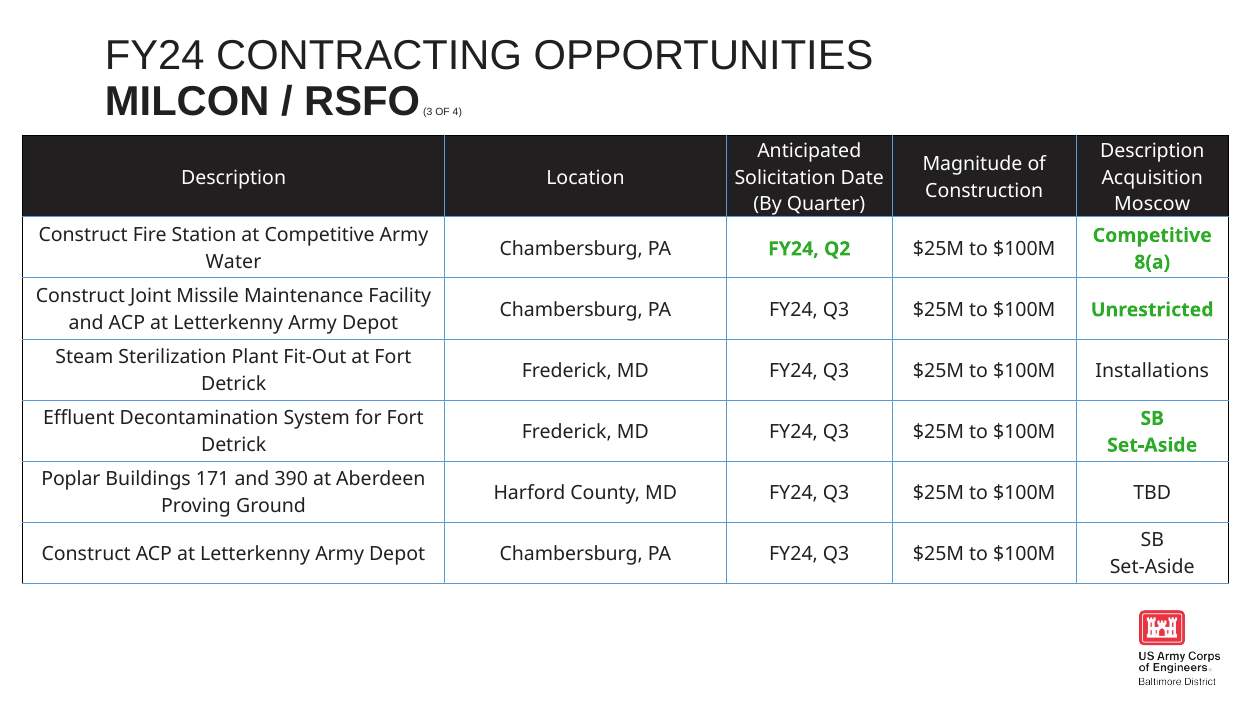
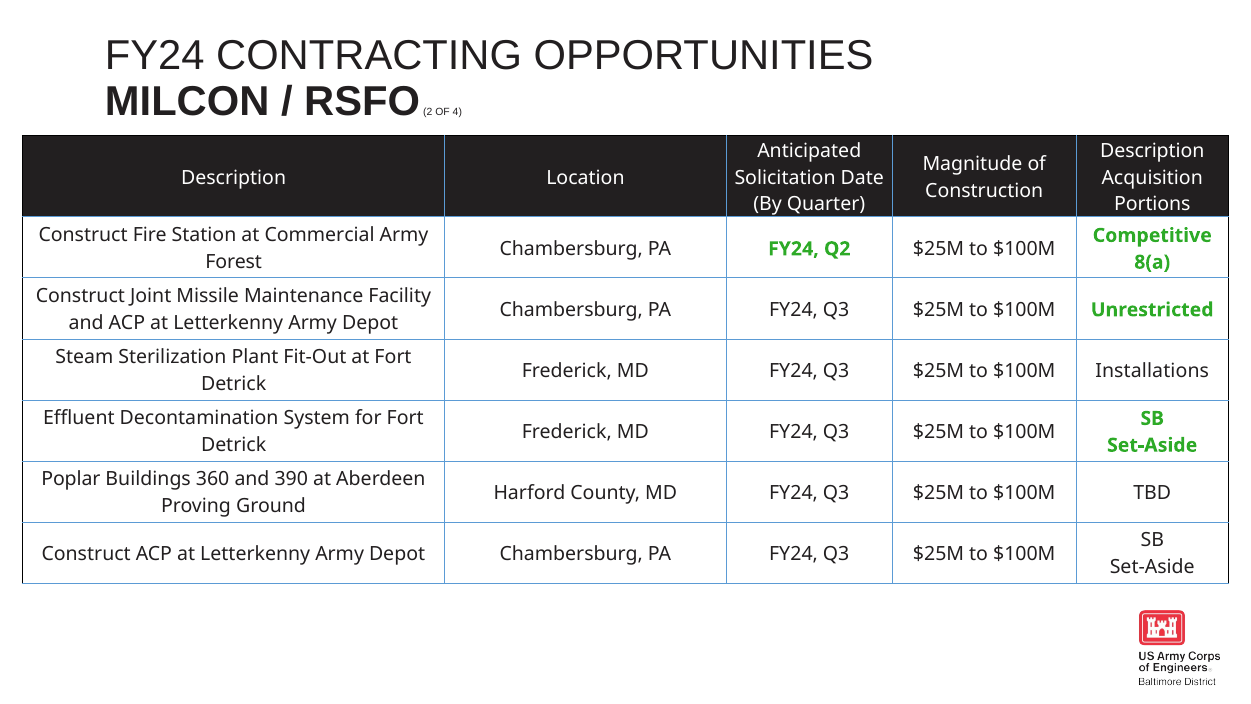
3: 3 -> 2
Moscow: Moscow -> Portions
at Competitive: Competitive -> Commercial
Water: Water -> Forest
171: 171 -> 360
